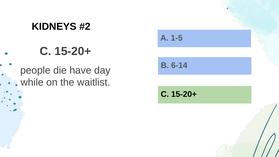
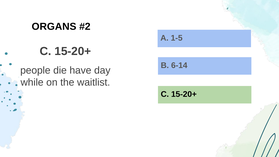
KIDNEYS: KIDNEYS -> ORGANS
